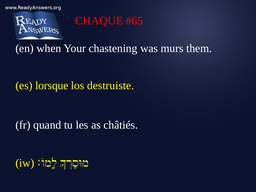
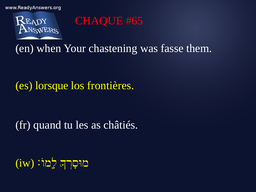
murs: murs -> fasse
destruiste: destruiste -> frontières
